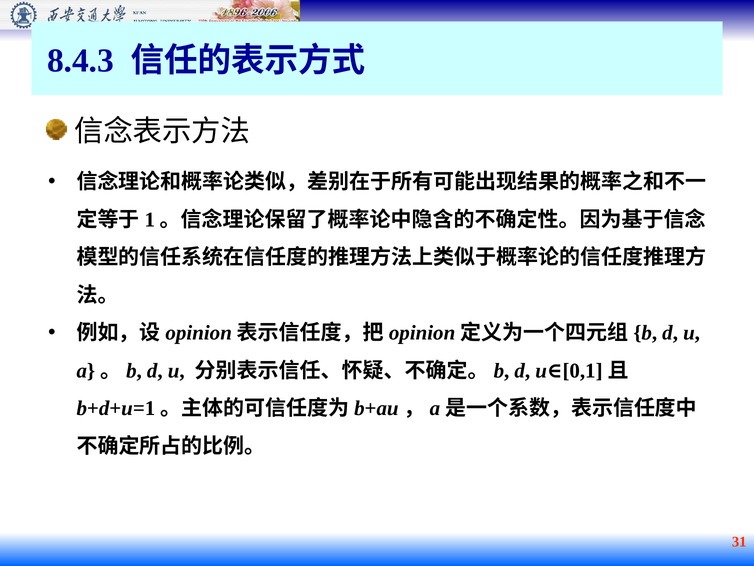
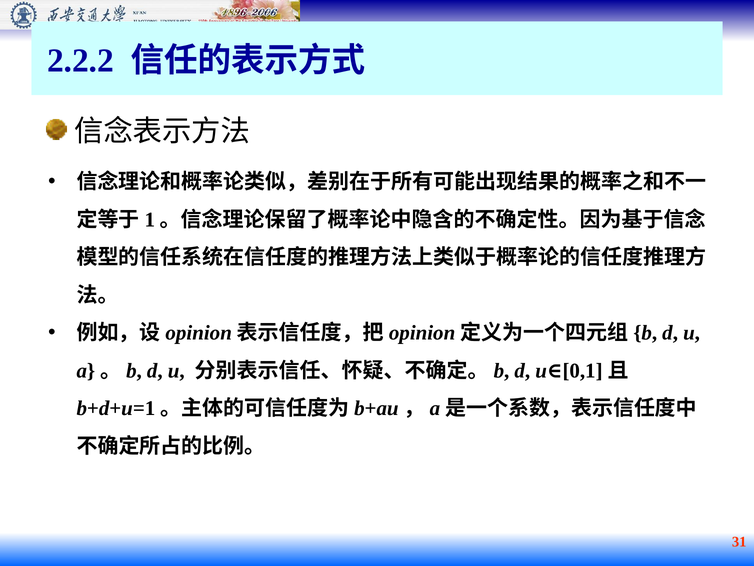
8.4.3: 8.4.3 -> 2.2.2
